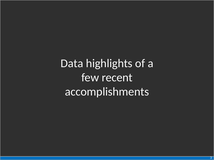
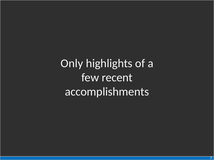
Data: Data -> Only
